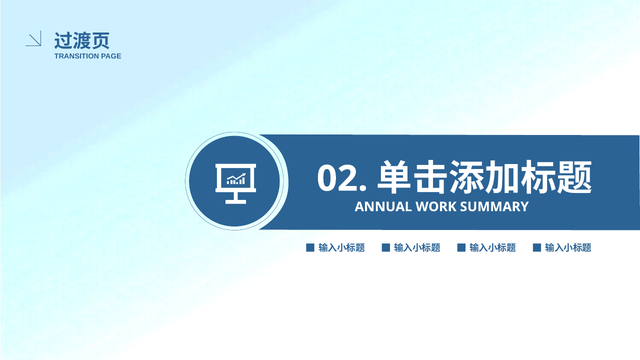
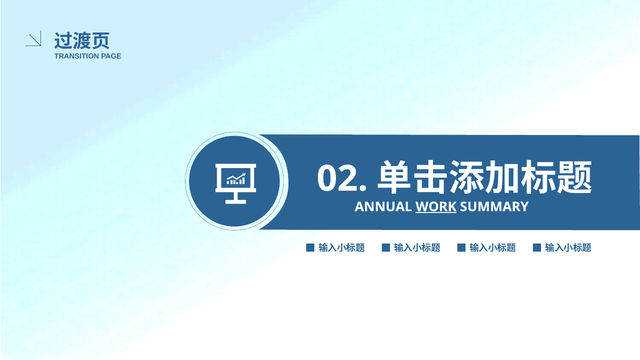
WORK underline: none -> present
